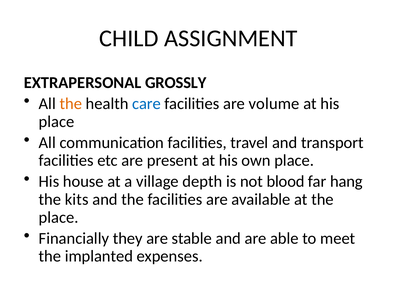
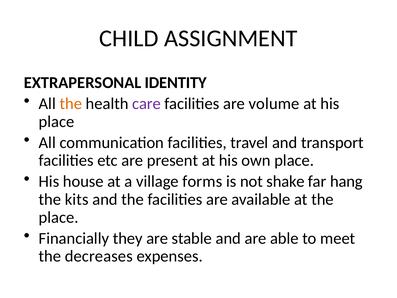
GROSSLY: GROSSLY -> IDENTITY
care colour: blue -> purple
depth: depth -> forms
blood: blood -> shake
implanted: implanted -> decreases
